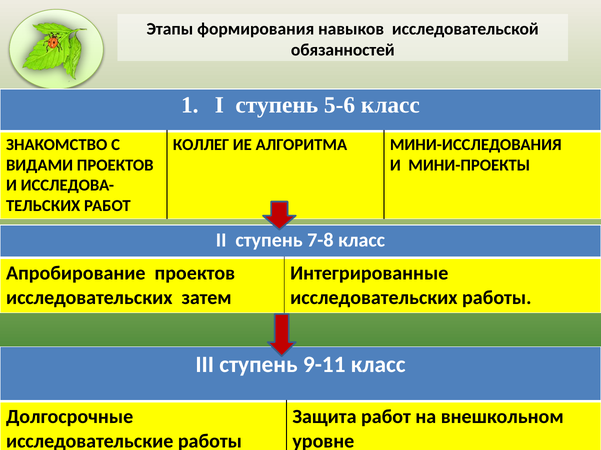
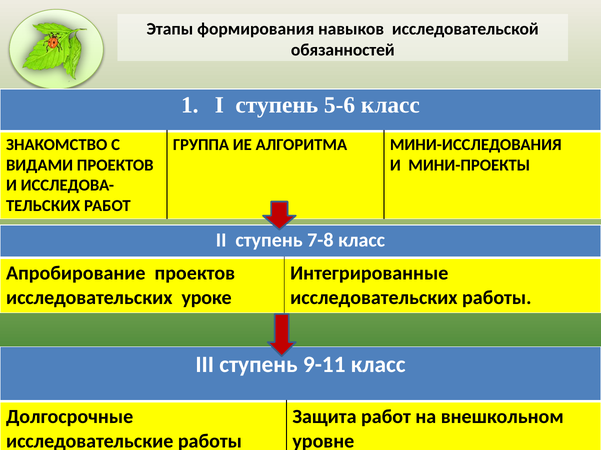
КОЛЛЕГ: КОЛЛЕГ -> ГРУППА
затем: затем -> уроке
